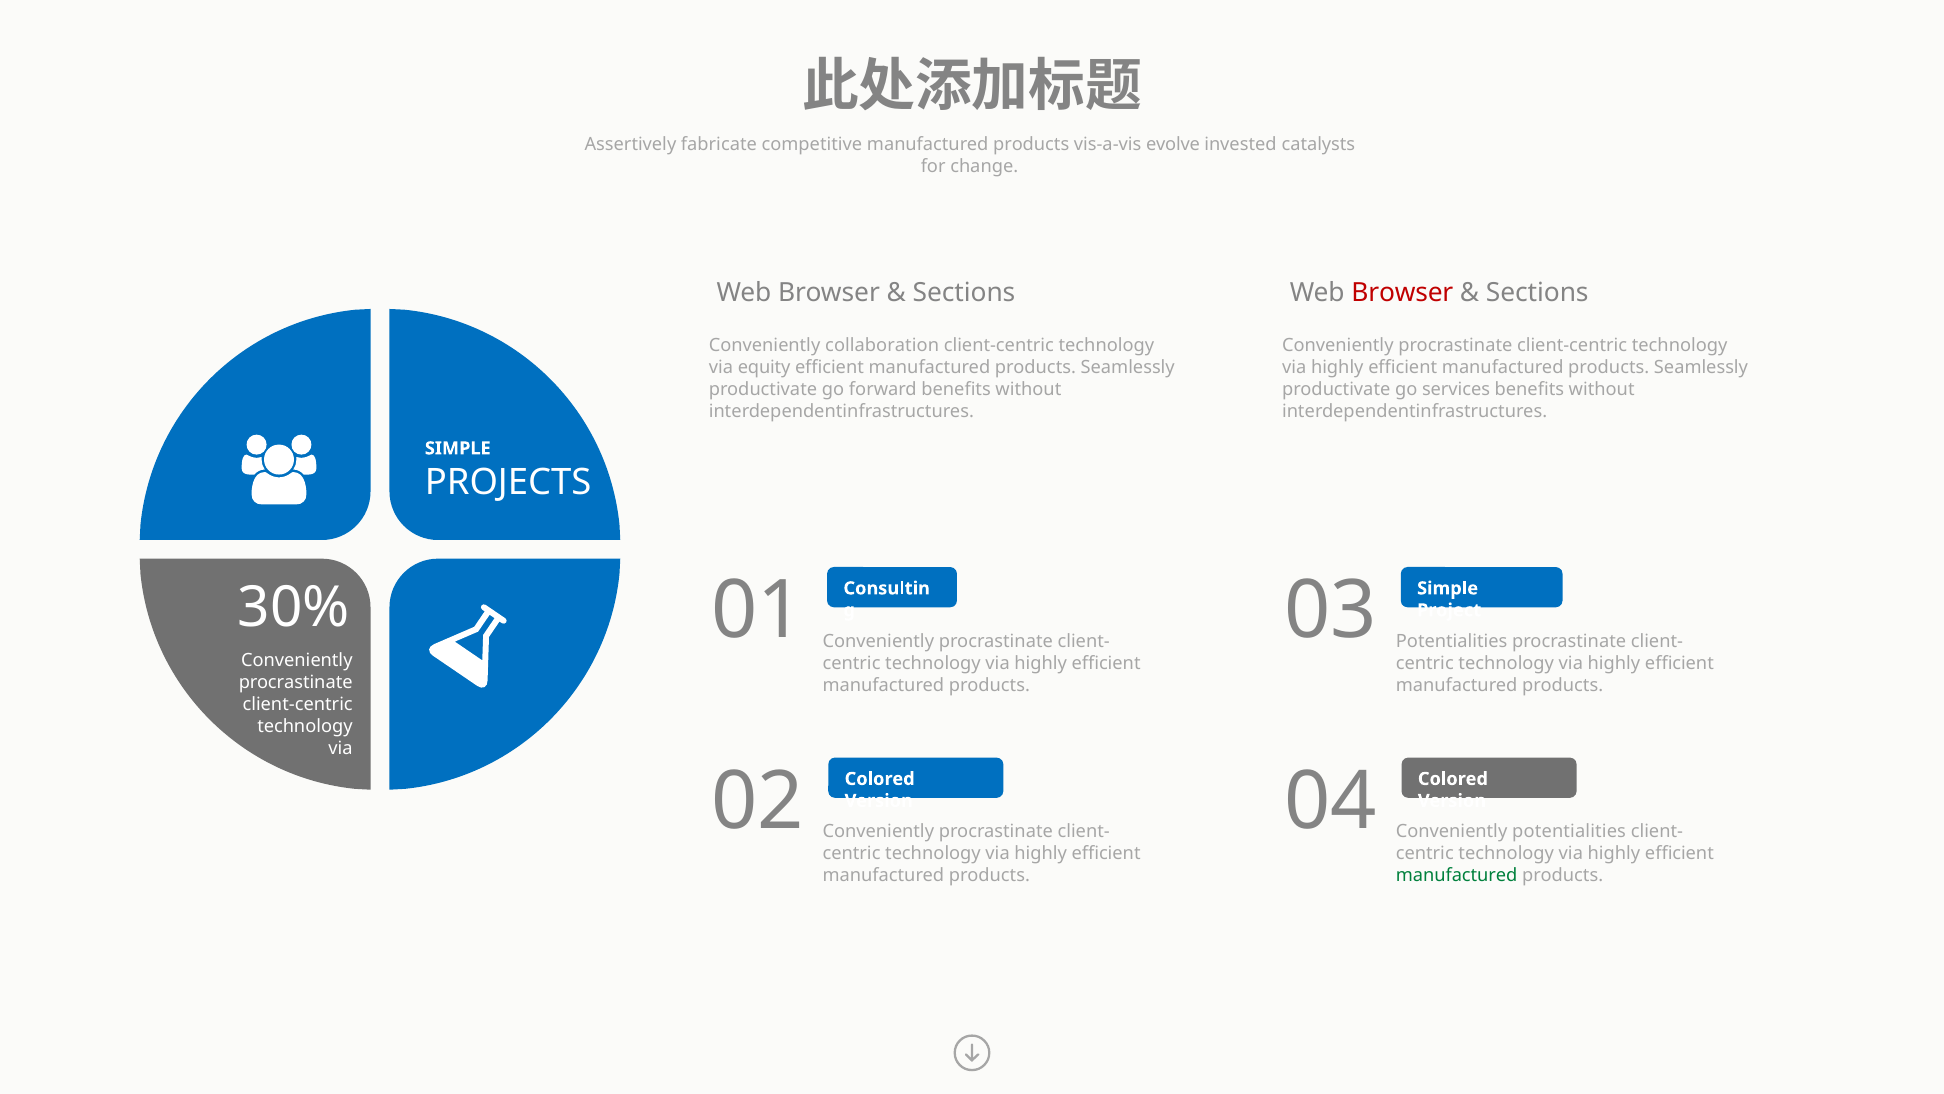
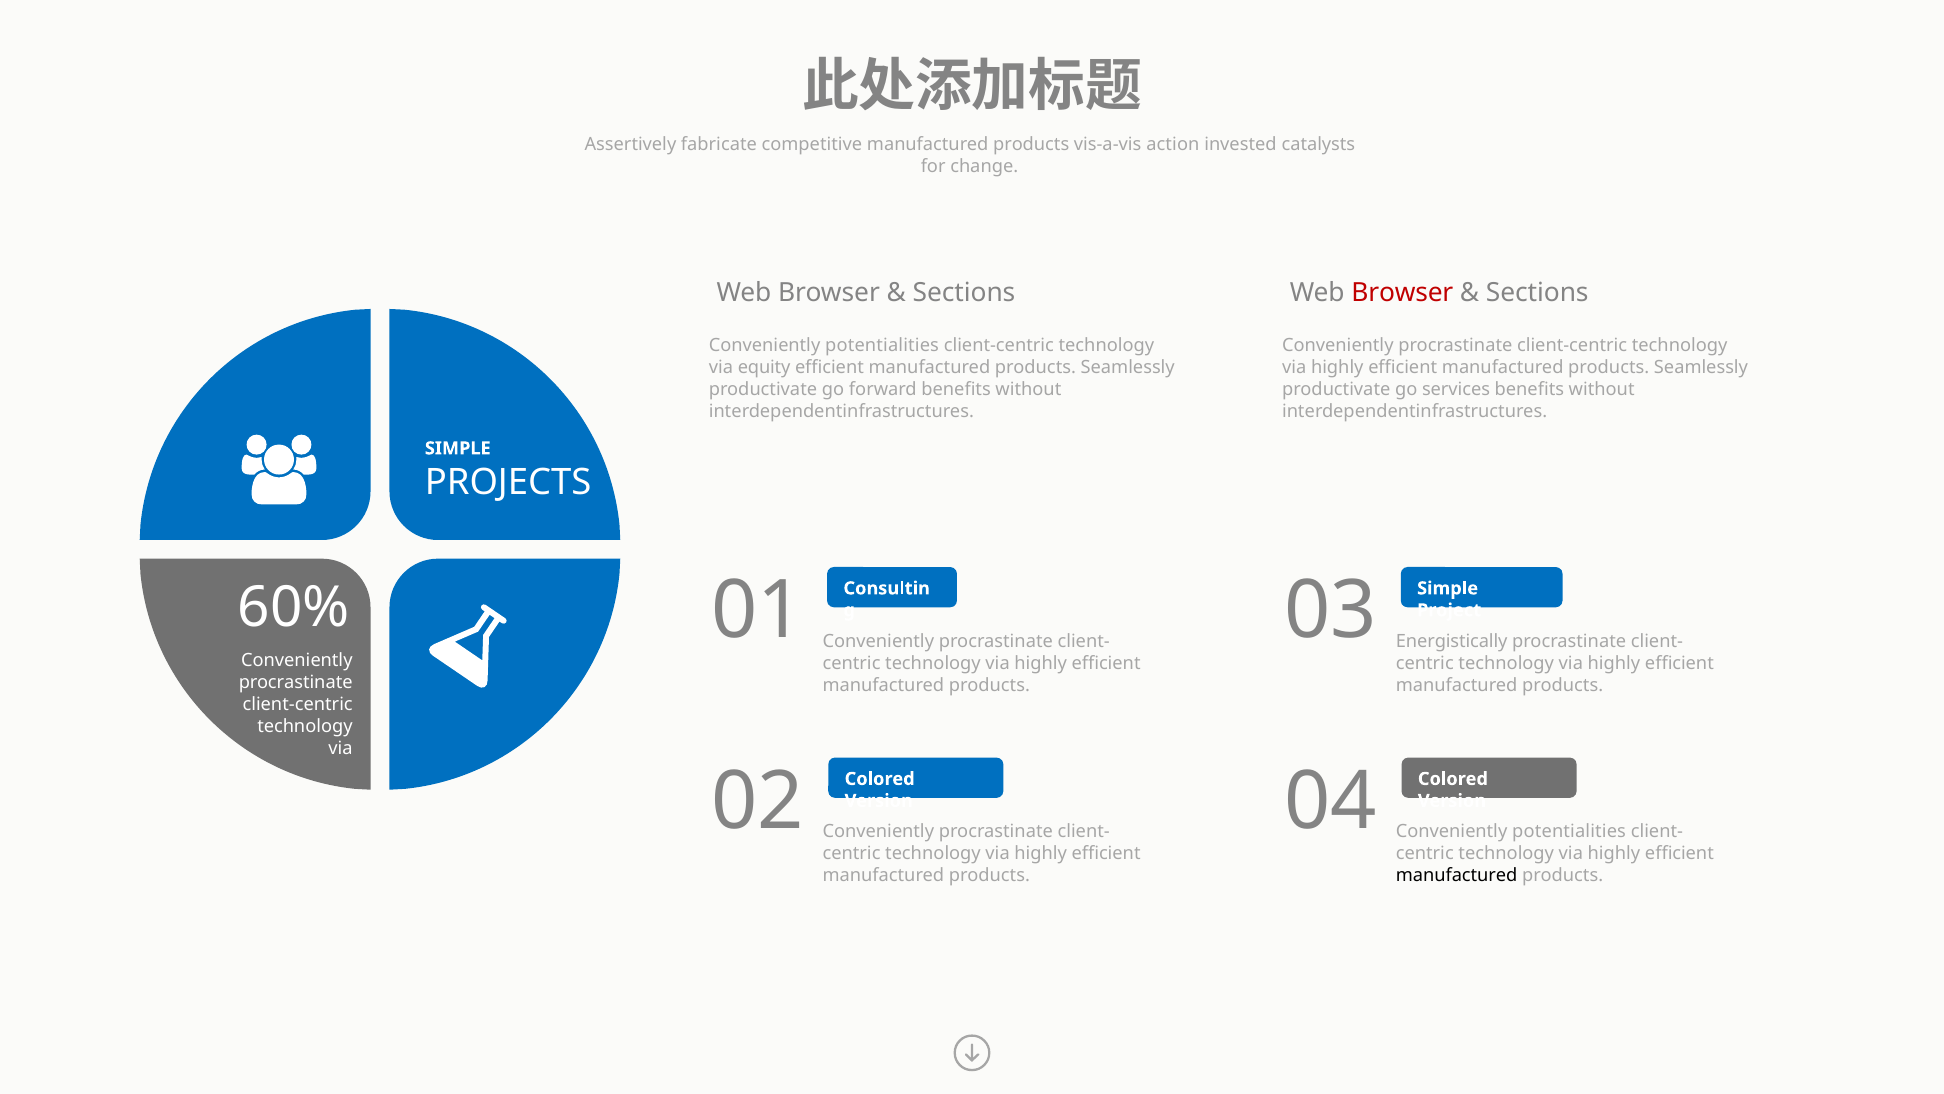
evolve: evolve -> action
collaboration at (882, 345): collaboration -> potentialities
30%: 30% -> 60%
Potentialities at (1452, 641): Potentialities -> Energistically
manufactured at (1457, 875) colour: green -> black
